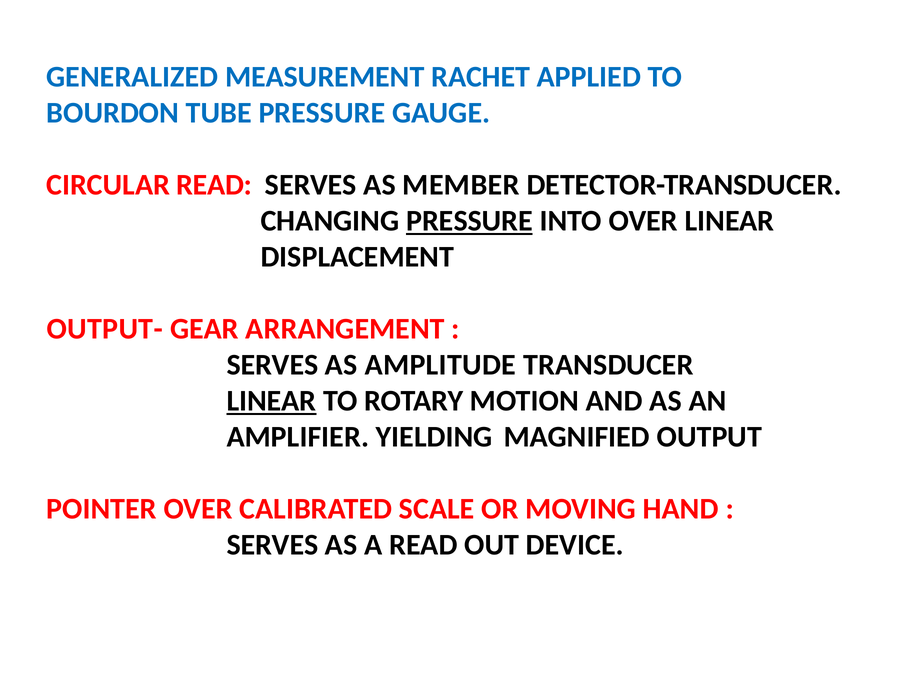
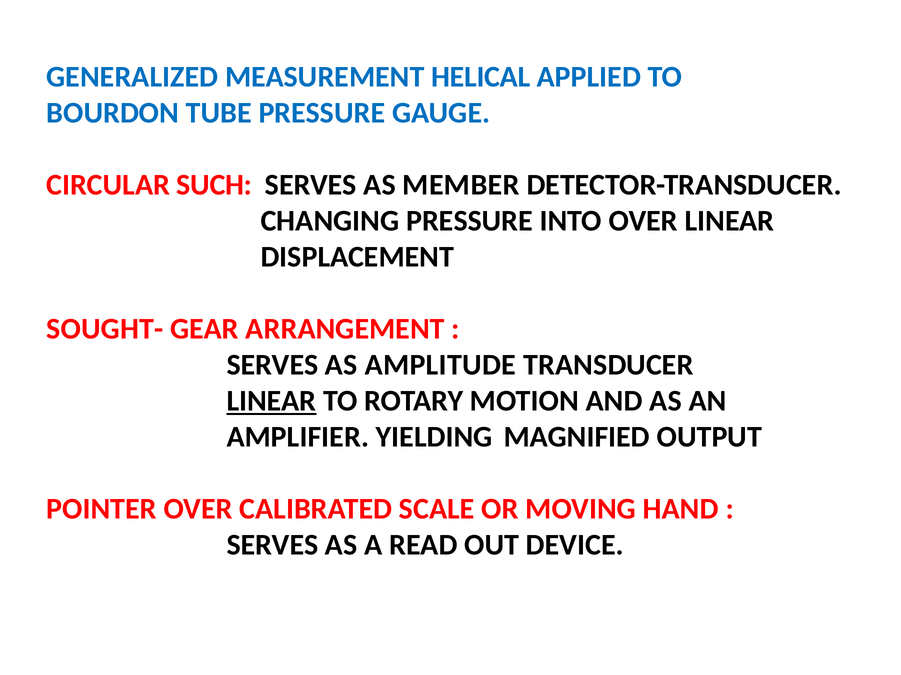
RACHET: RACHET -> HELICAL
CIRCULAR READ: READ -> SUCH
PRESSURE at (469, 221) underline: present -> none
OUTPUT-: OUTPUT- -> SOUGHT-
